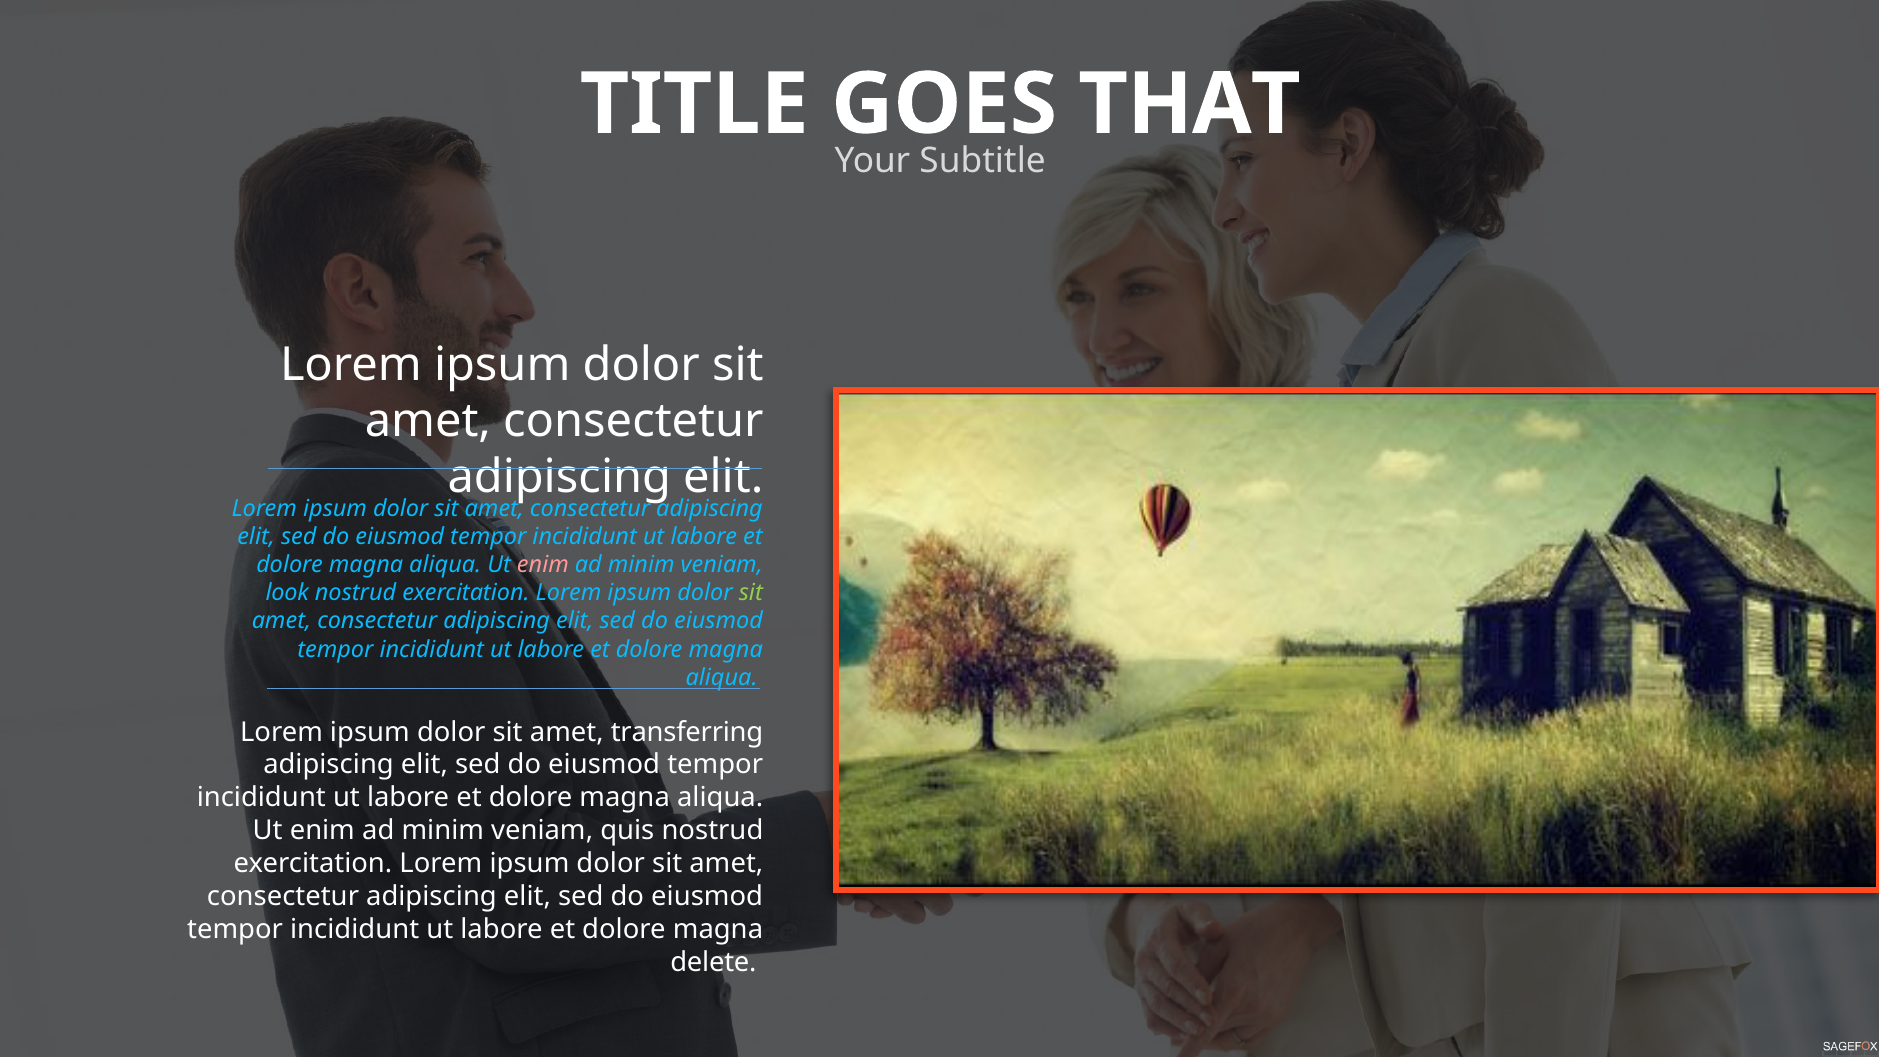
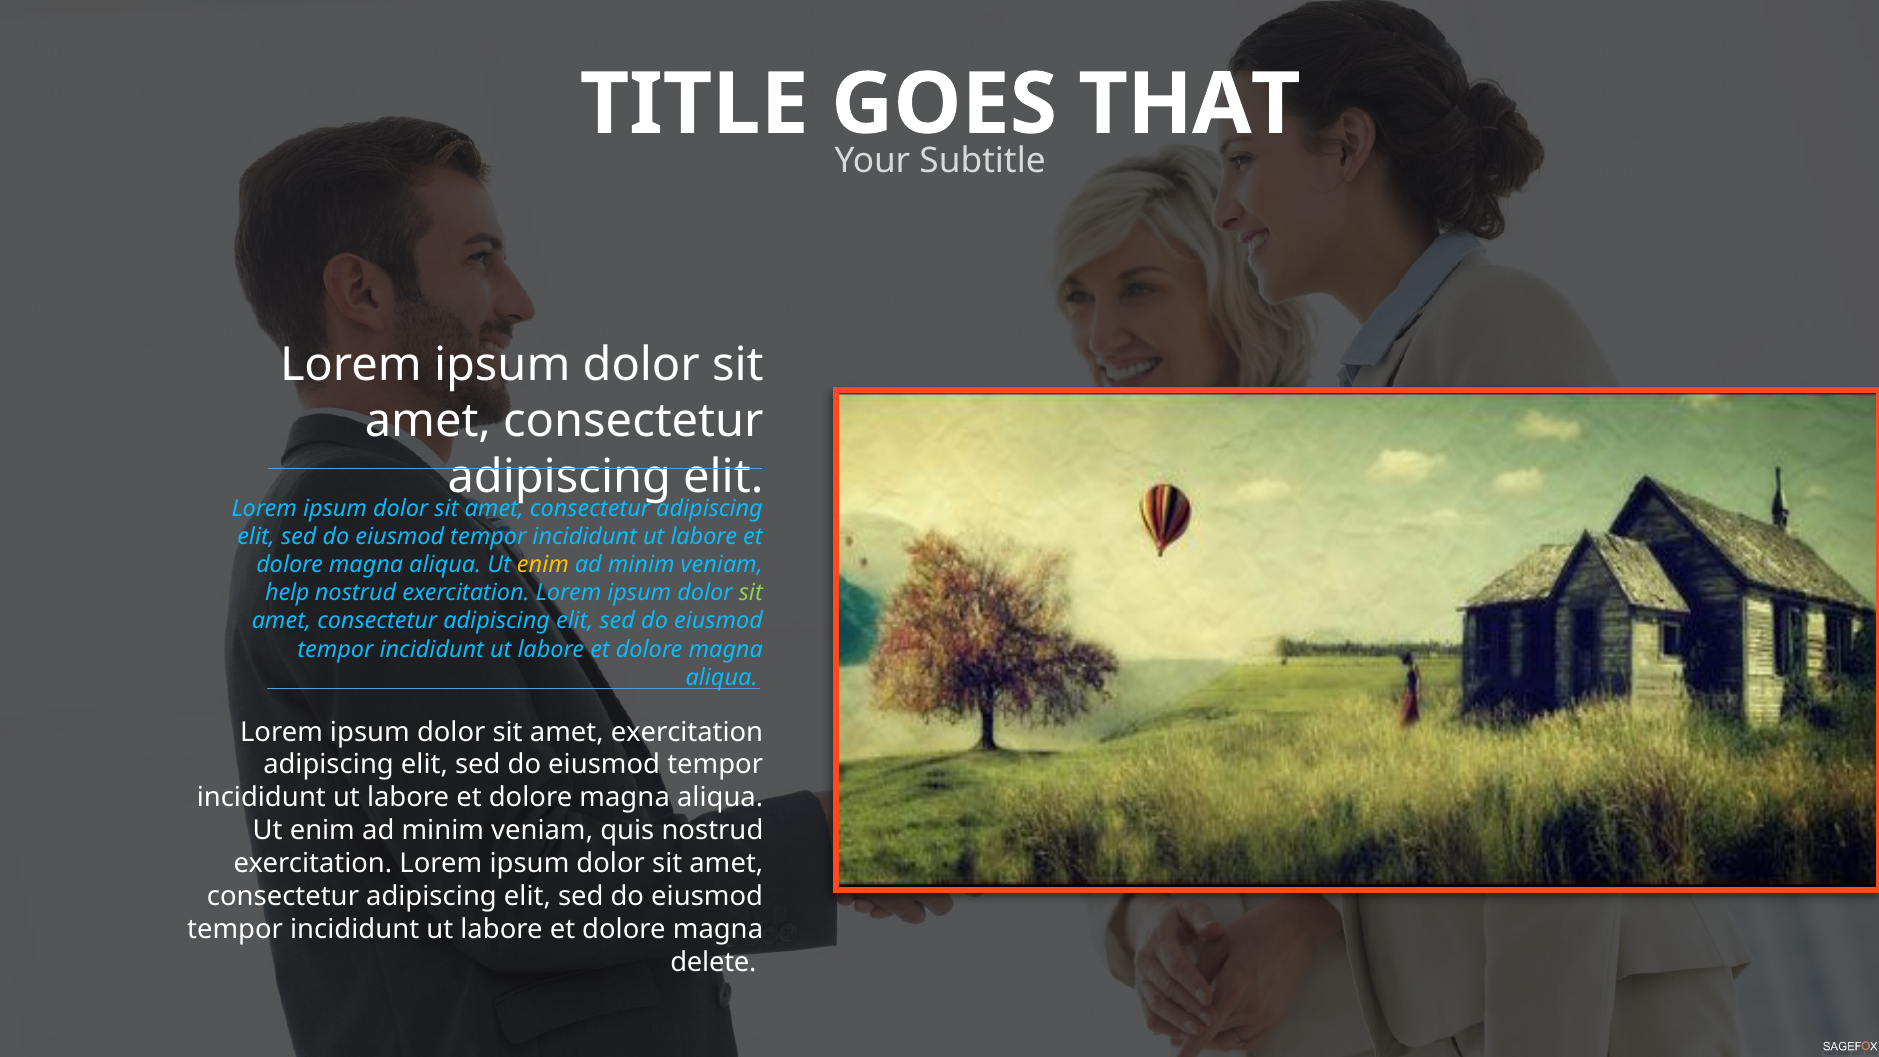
enim at (543, 565) colour: pink -> yellow
look: look -> help
amet transferring: transferring -> exercitation
